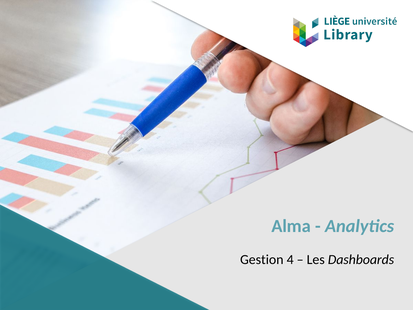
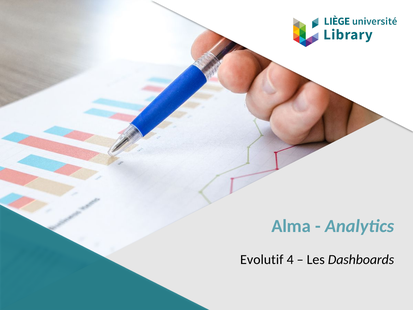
Gestion: Gestion -> Evolutif
